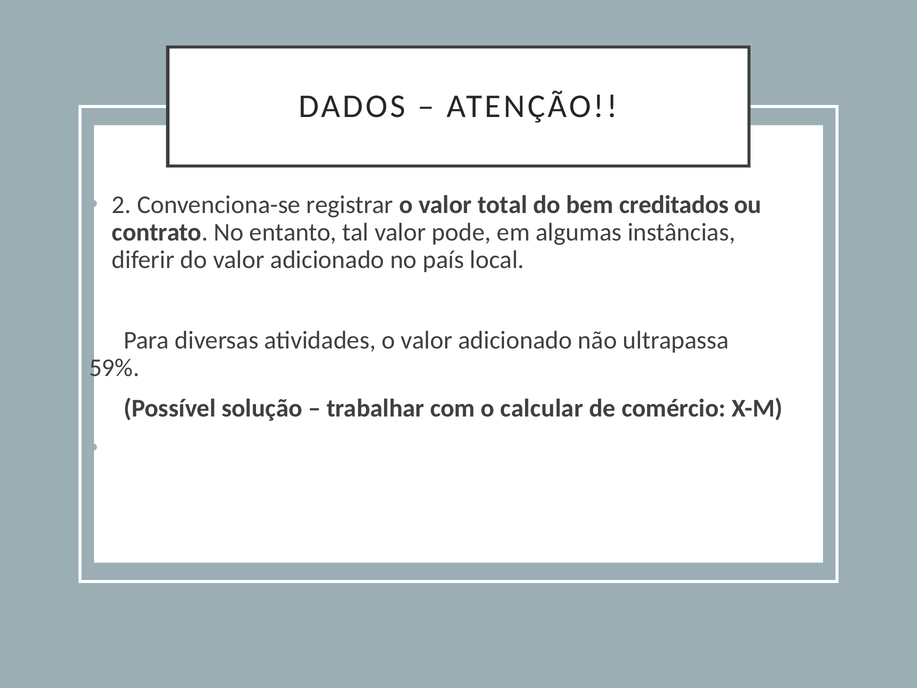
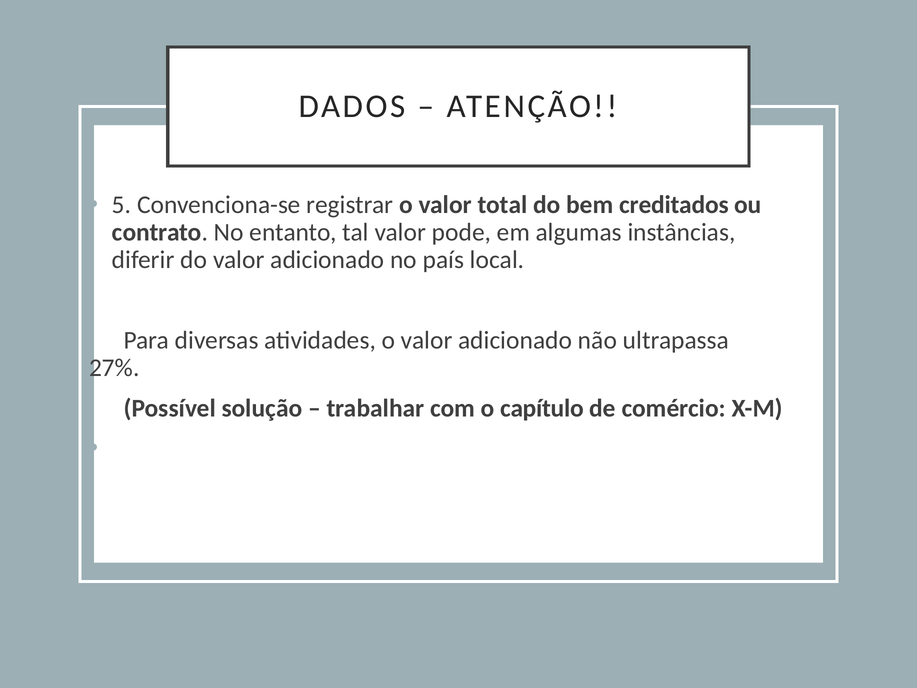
2: 2 -> 5
59%: 59% -> 27%
calcular: calcular -> capítulo
